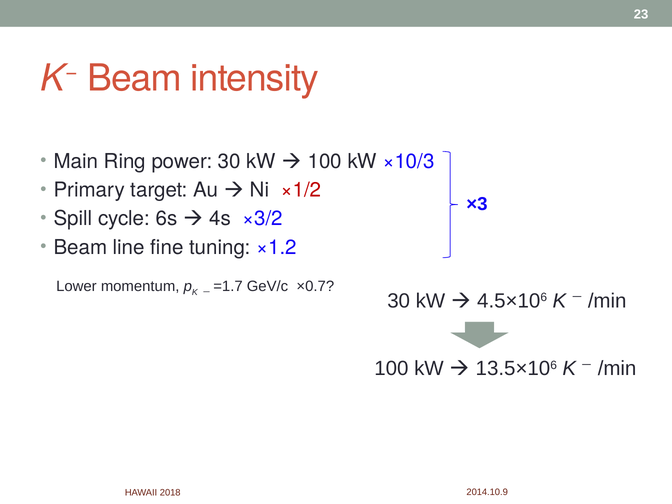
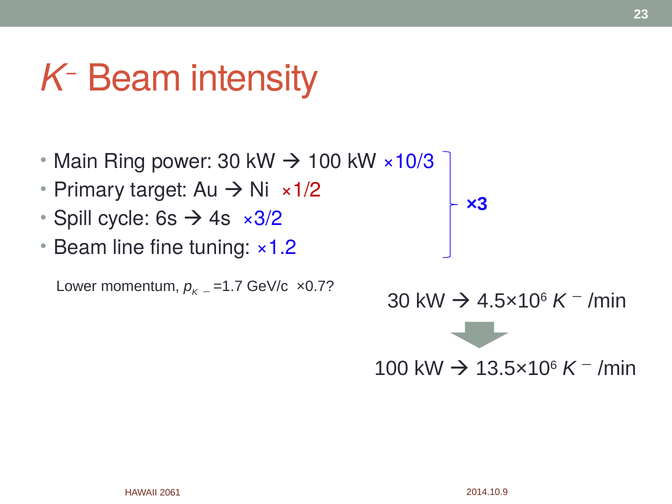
2018: 2018 -> 2061
